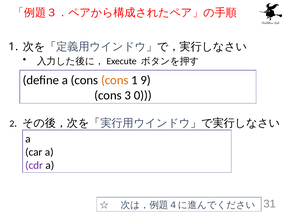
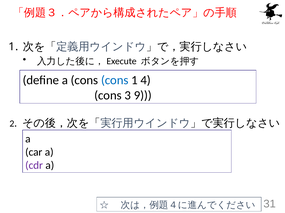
cons at (115, 80) colour: orange -> blue
9: 9 -> 4
0: 0 -> 9
